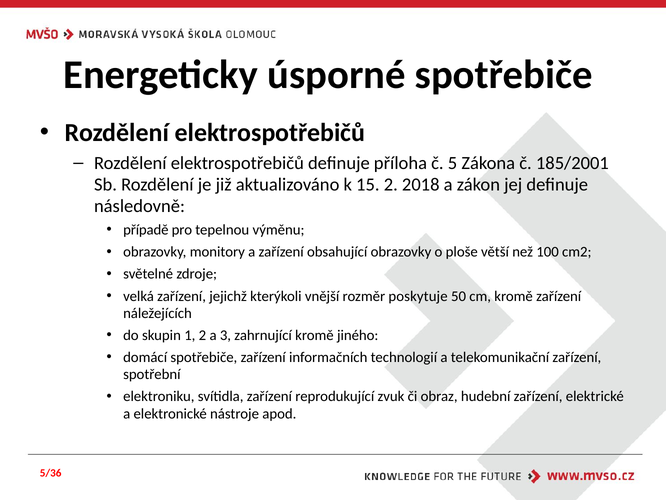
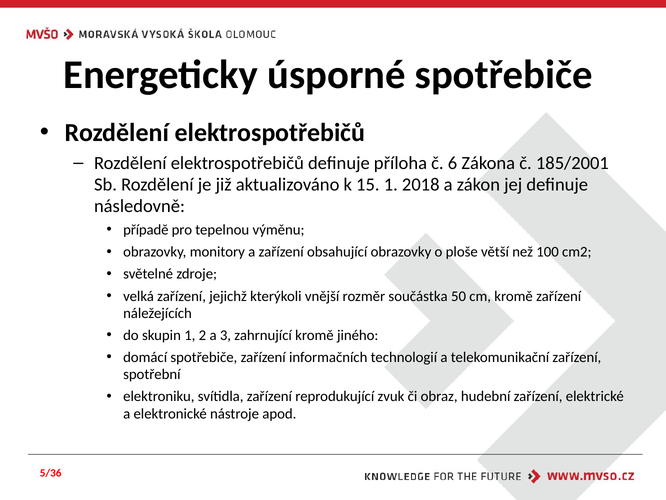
5: 5 -> 6
15 2: 2 -> 1
poskytuje: poskytuje -> součástka
